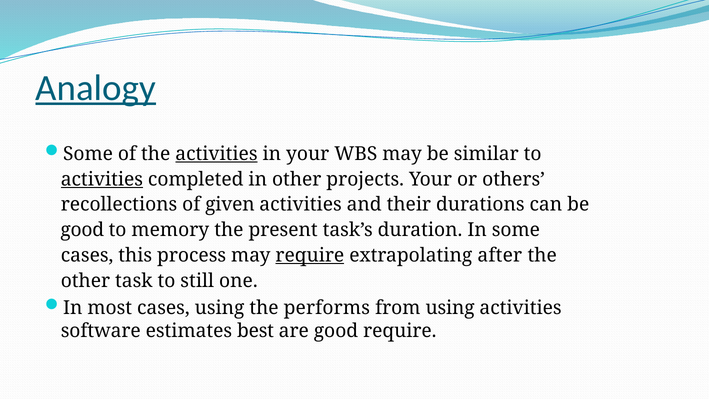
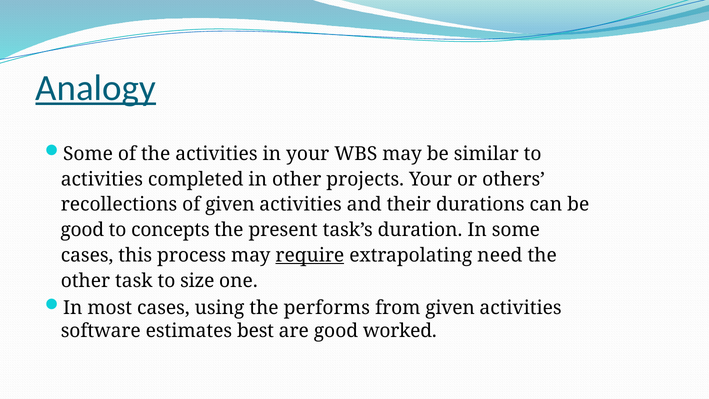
activities at (216, 154) underline: present -> none
activities at (102, 179) underline: present -> none
memory: memory -> concepts
after: after -> need
still: still -> size
from using: using -> given
good require: require -> worked
